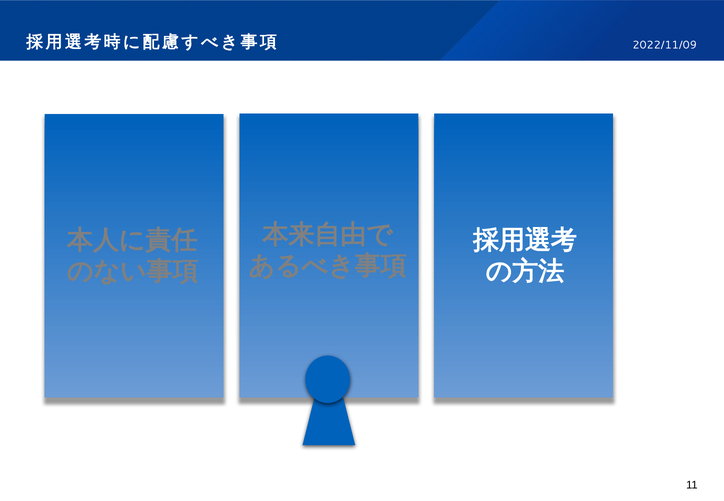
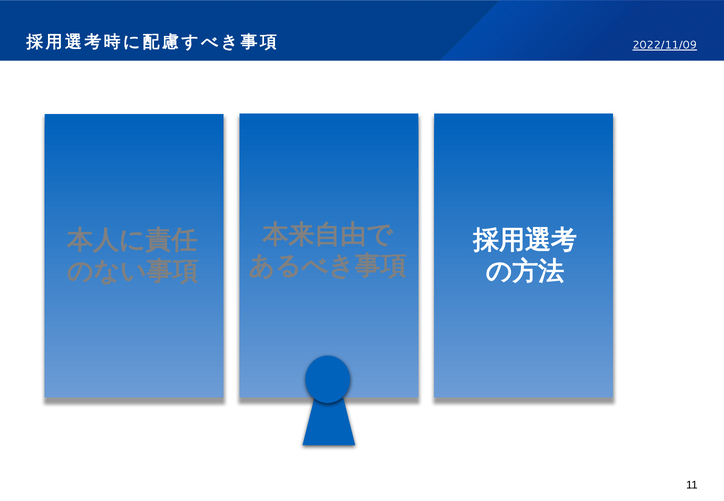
2022/11/09 underline: none -> present
